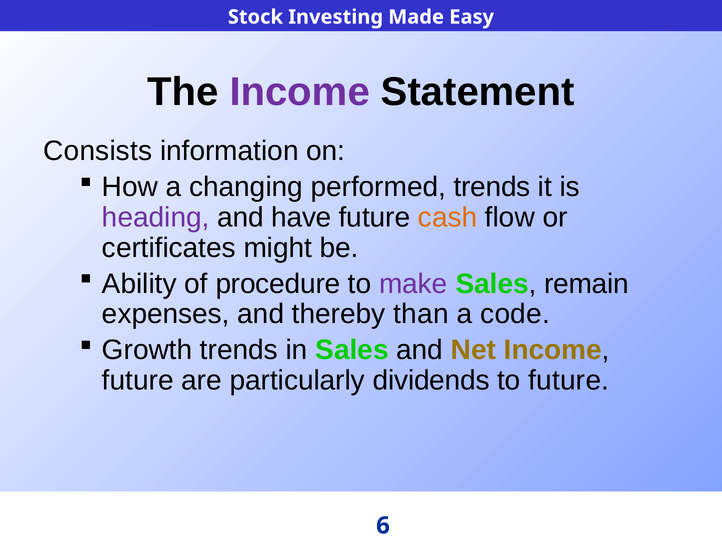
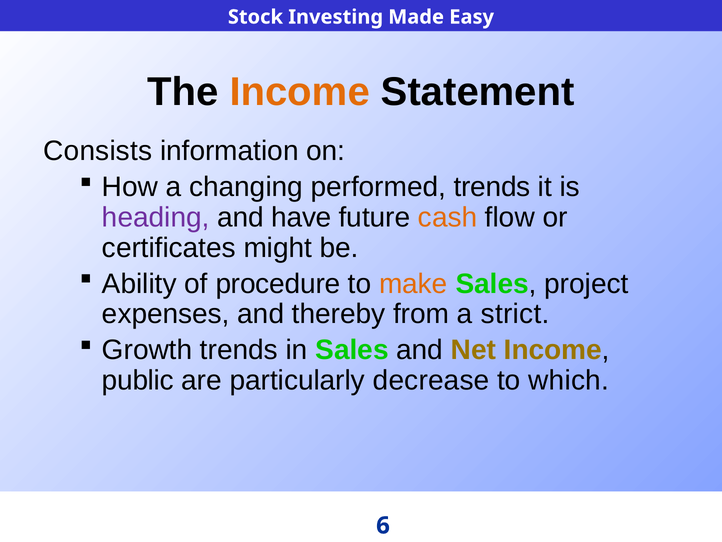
Income at (300, 92) colour: purple -> orange
make colour: purple -> orange
remain: remain -> project
than: than -> from
code: code -> strict
future at (138, 380): future -> public
dividends: dividends -> decrease
to future: future -> which
